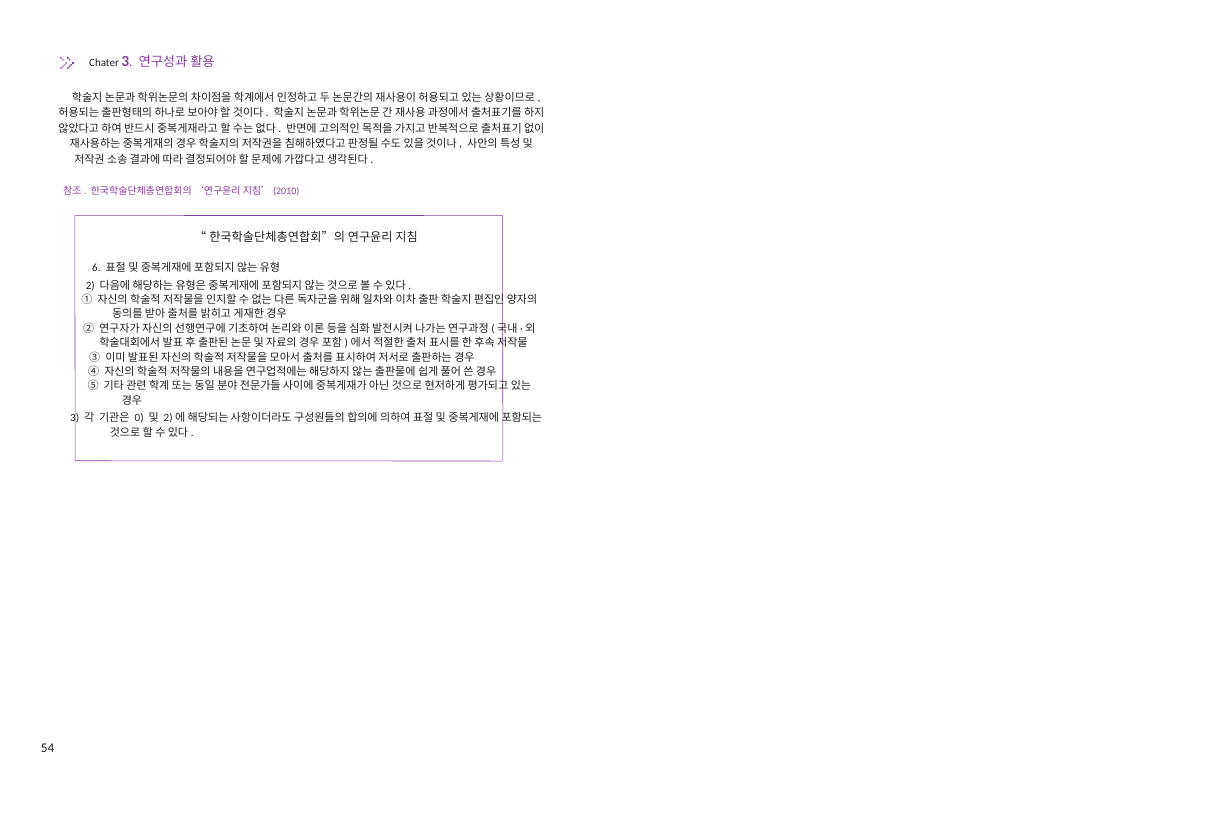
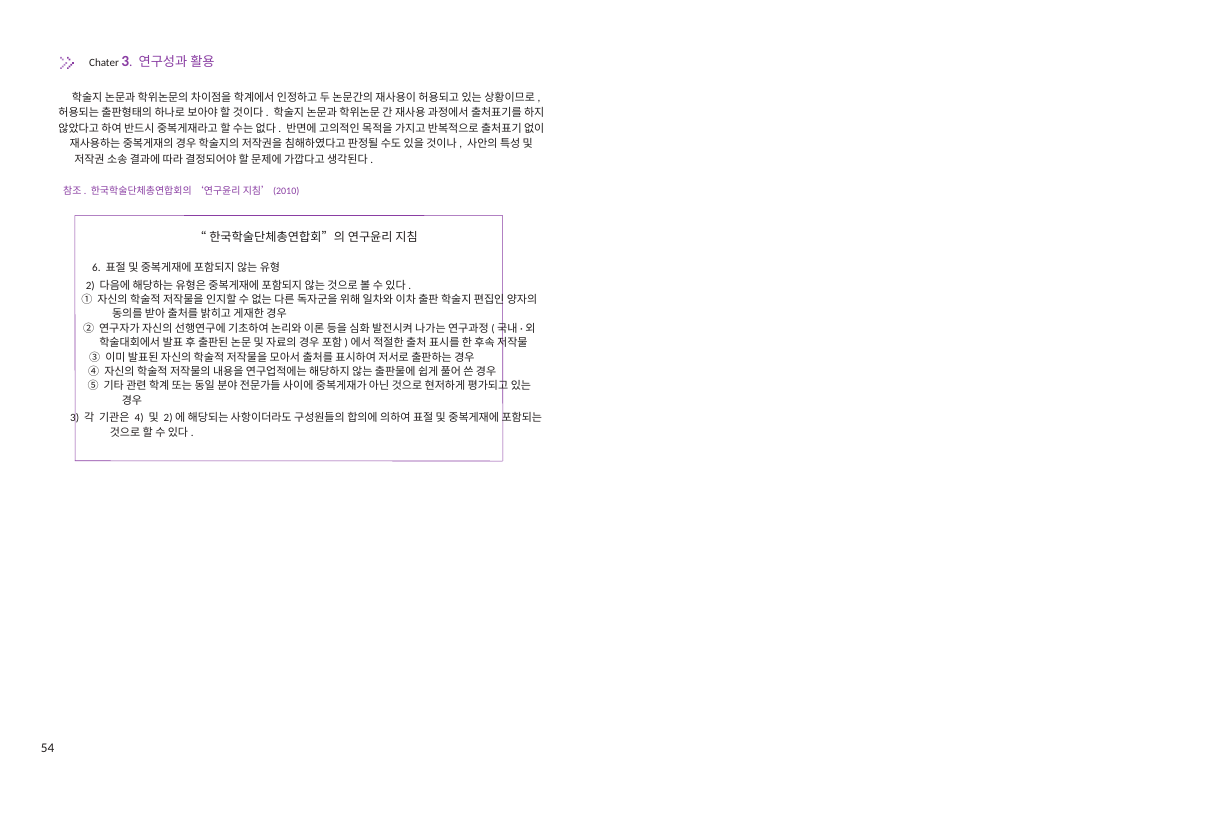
0: 0 -> 4
